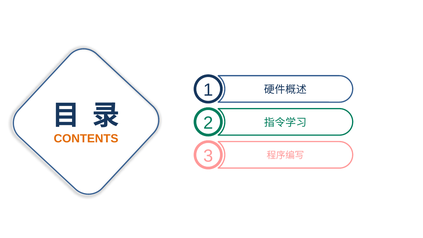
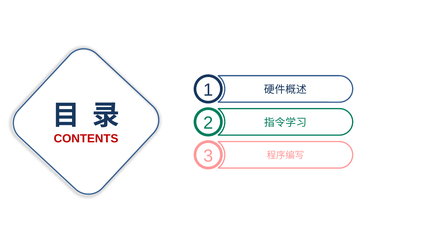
CONTENTS colour: orange -> red
